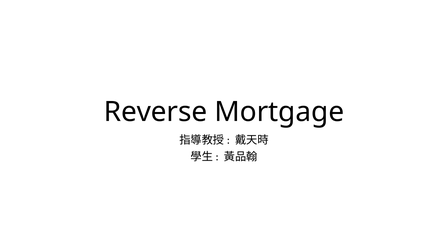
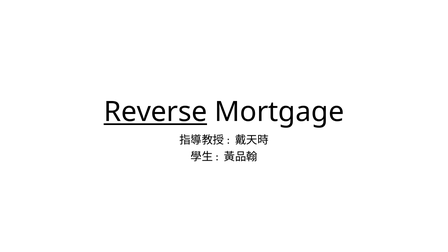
Reverse underline: none -> present
